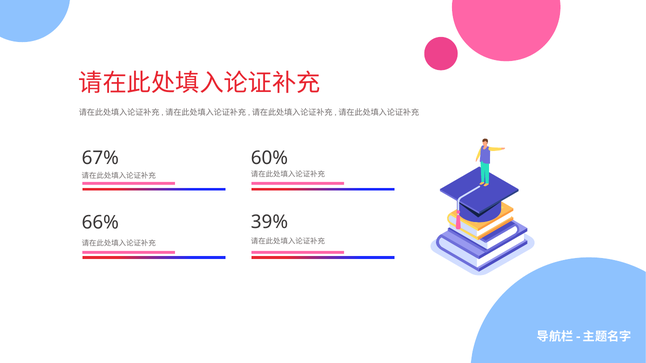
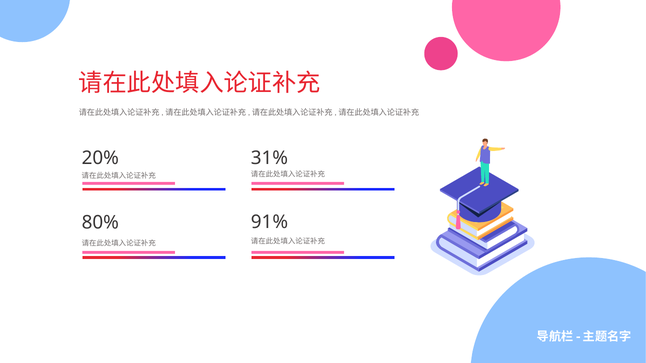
60%: 60% -> 31%
67%: 67% -> 20%
39%: 39% -> 91%
66%: 66% -> 80%
